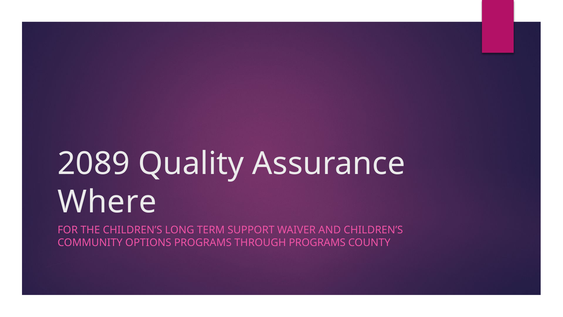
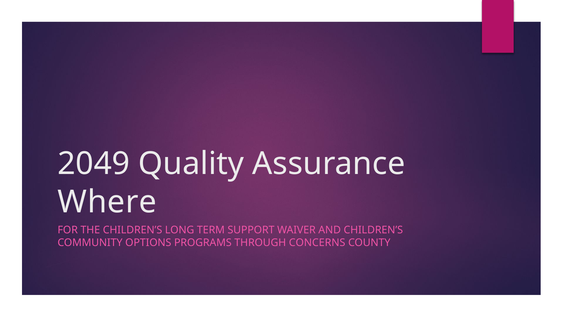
2089: 2089 -> 2049
THROUGH PROGRAMS: PROGRAMS -> CONCERNS
